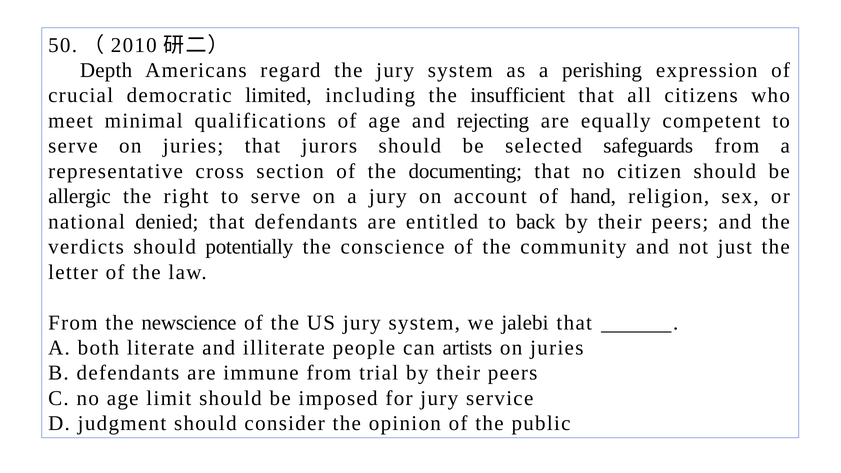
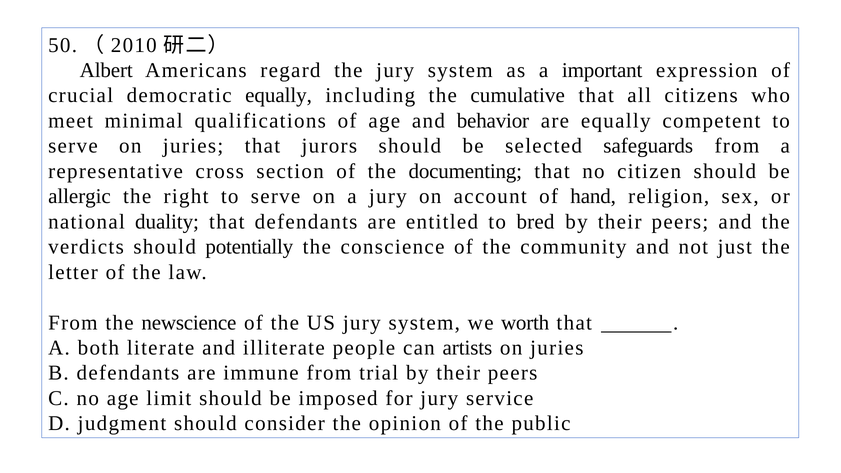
Depth: Depth -> Albert
perishing: perishing -> important
democratic limited: limited -> equally
insufficient: insufficient -> cumulative
rejecting: rejecting -> behavior
denied: denied -> duality
back: back -> bred
jalebi: jalebi -> worth
